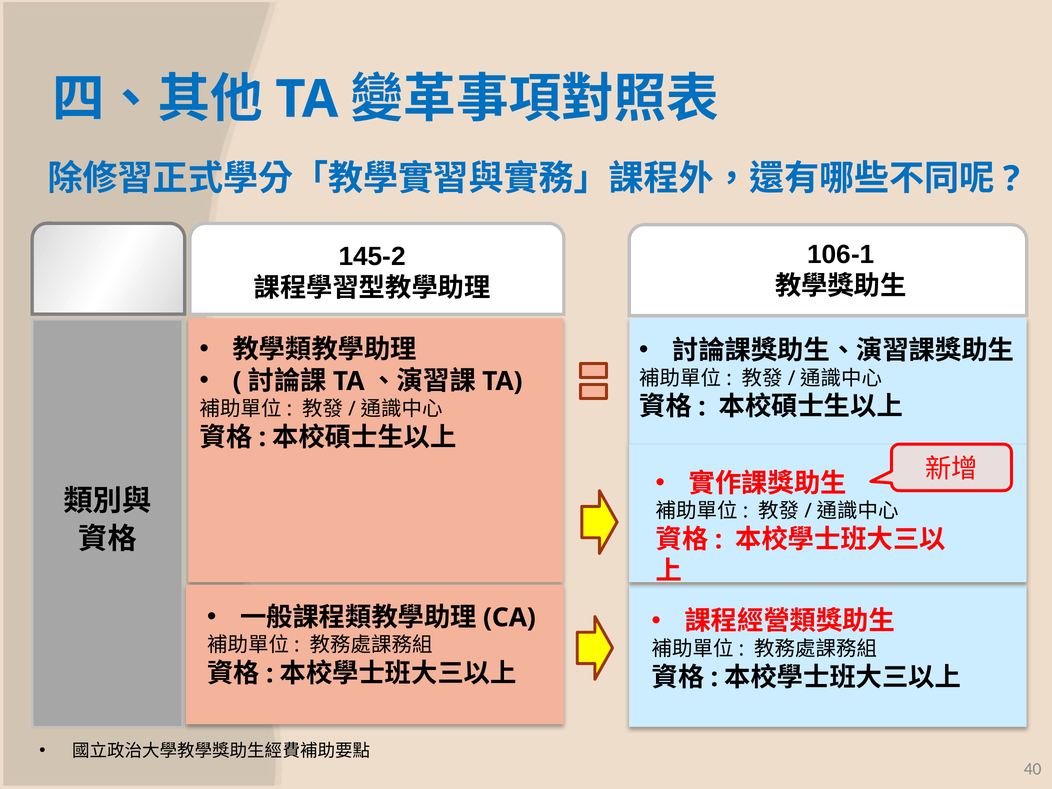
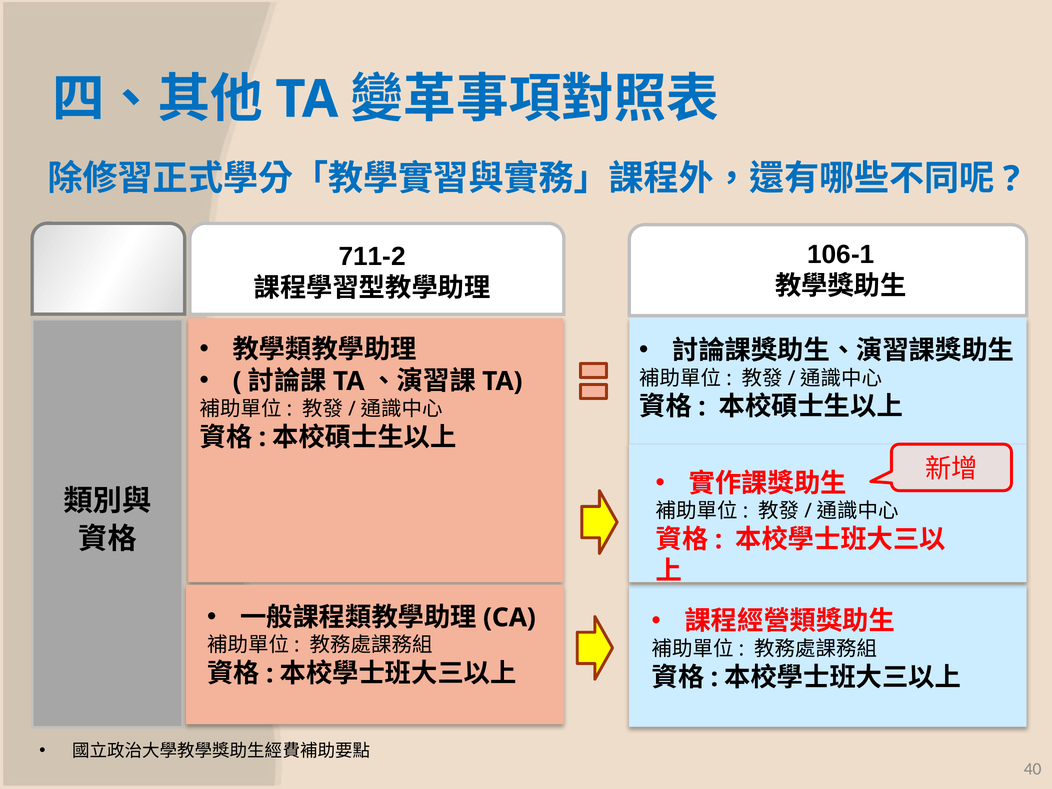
145-2: 145-2 -> 711-2
